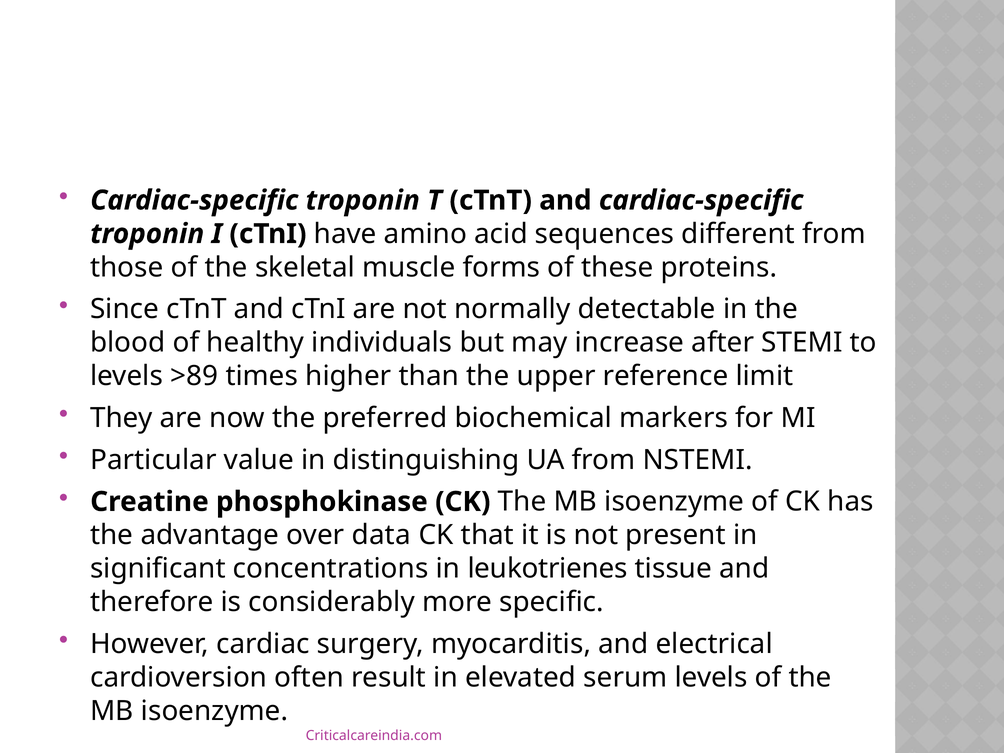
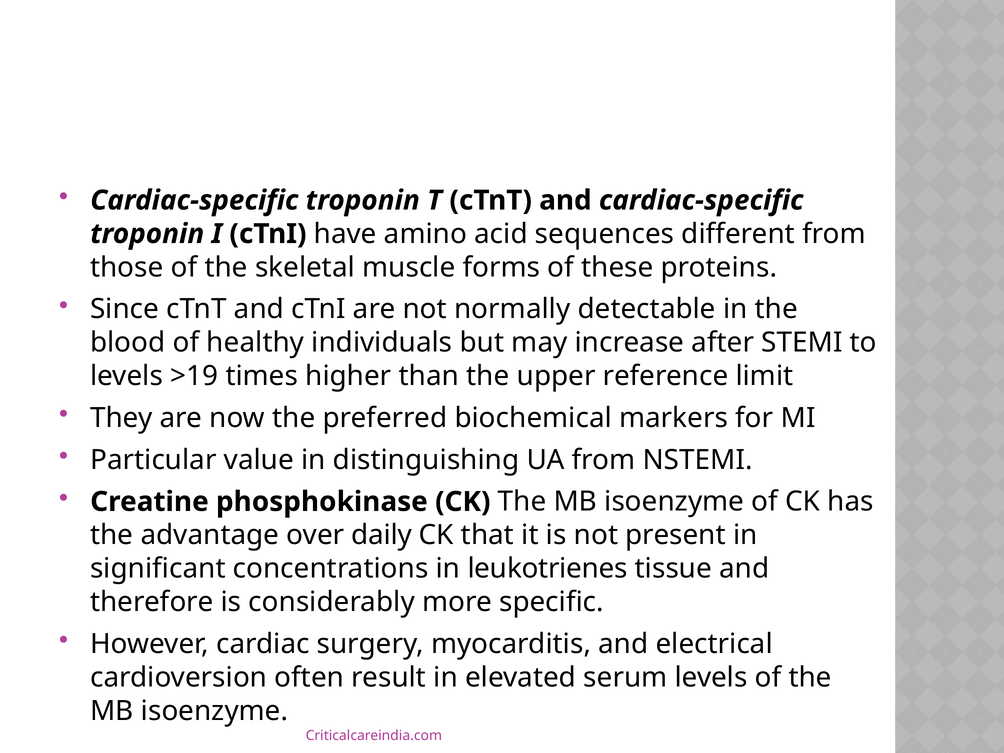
>89: >89 -> >19
data: data -> daily
